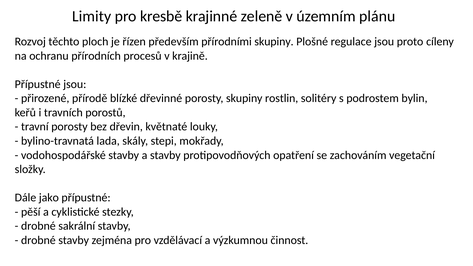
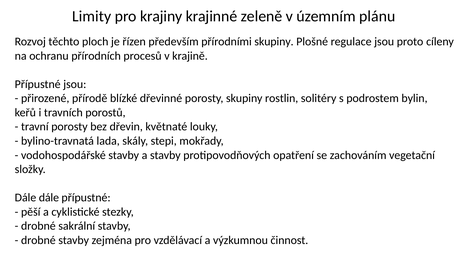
kresbě: kresbě -> krajiny
Dále jako: jako -> dále
